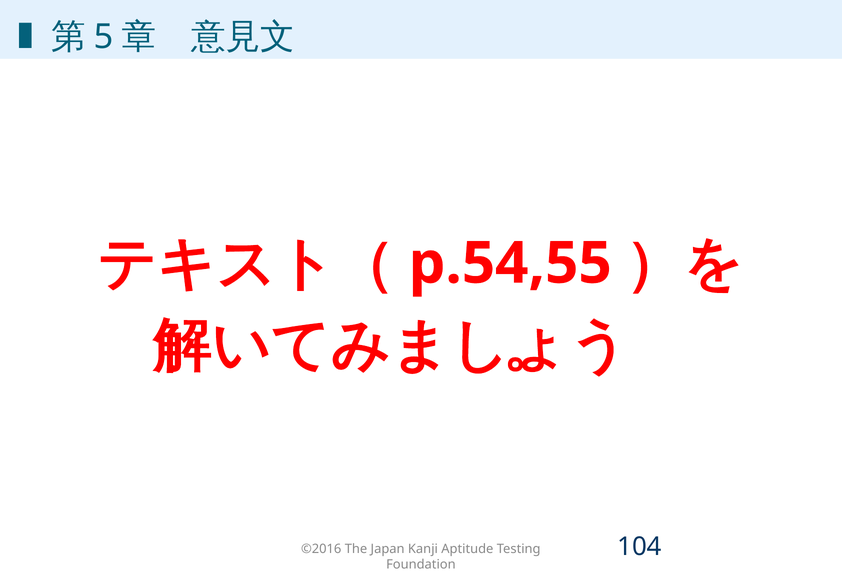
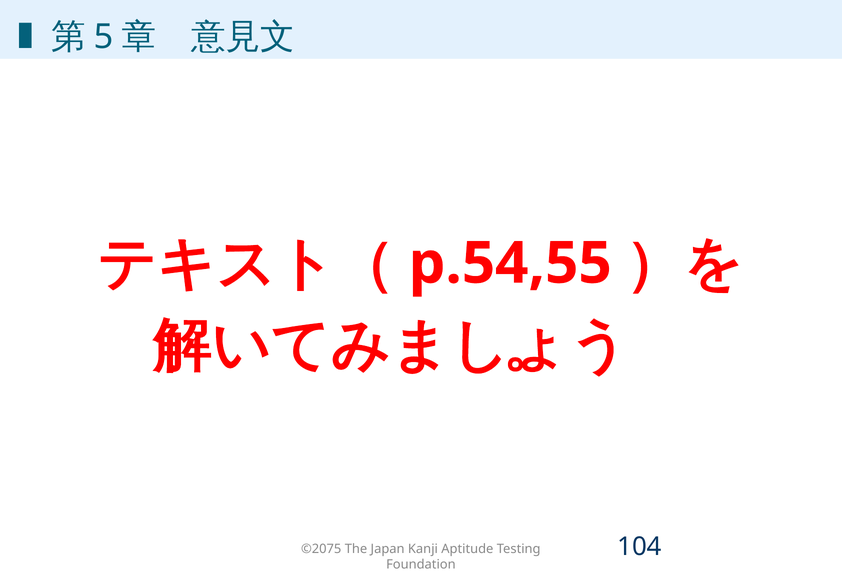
©2016: ©2016 -> ©2075
